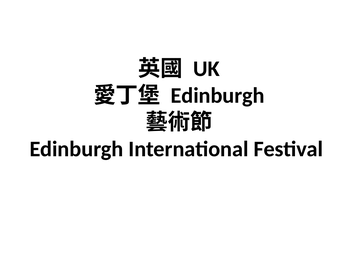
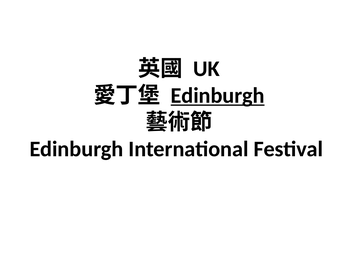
Edinburgh at (218, 96) underline: none -> present
